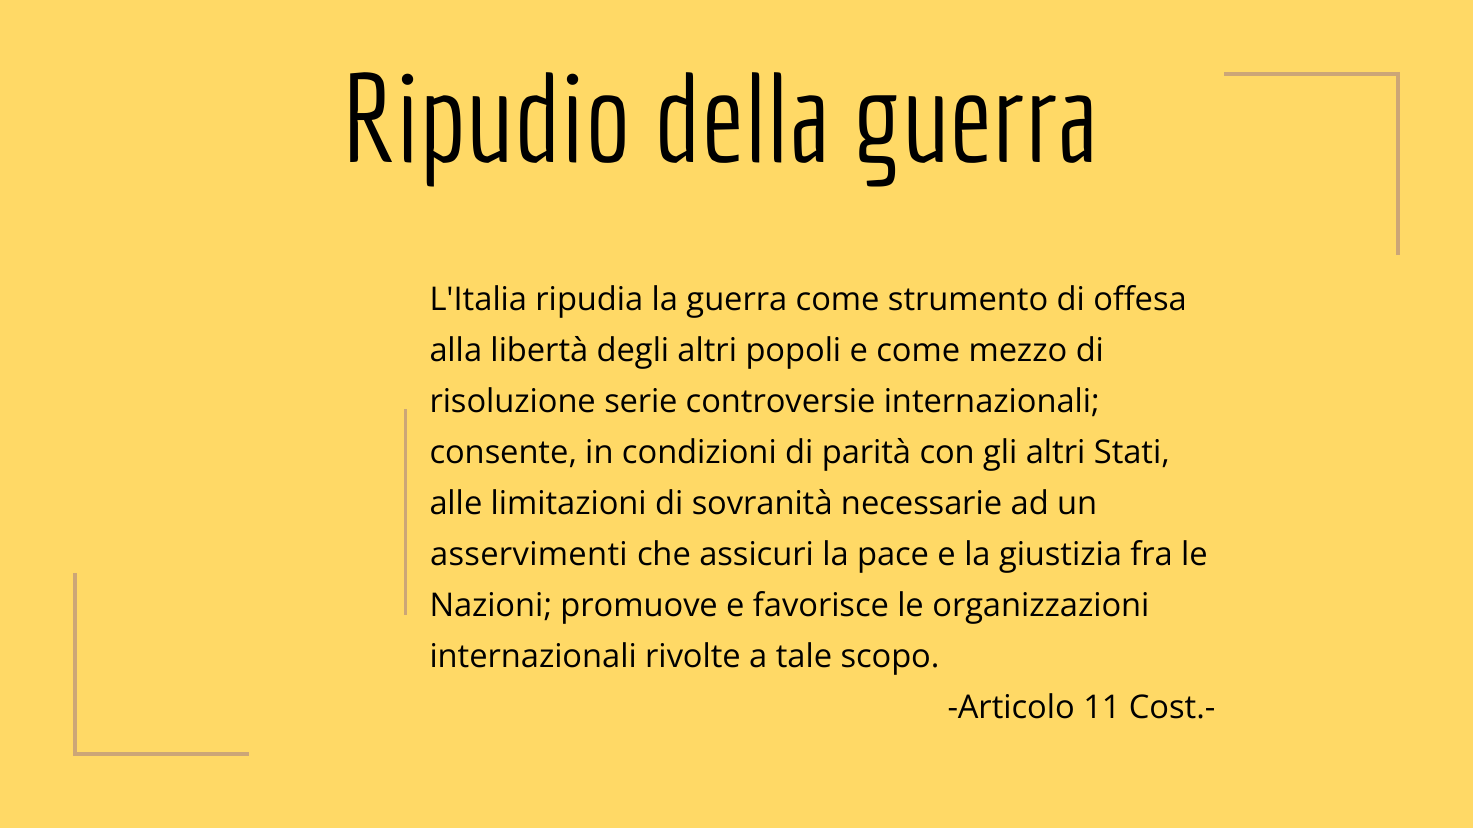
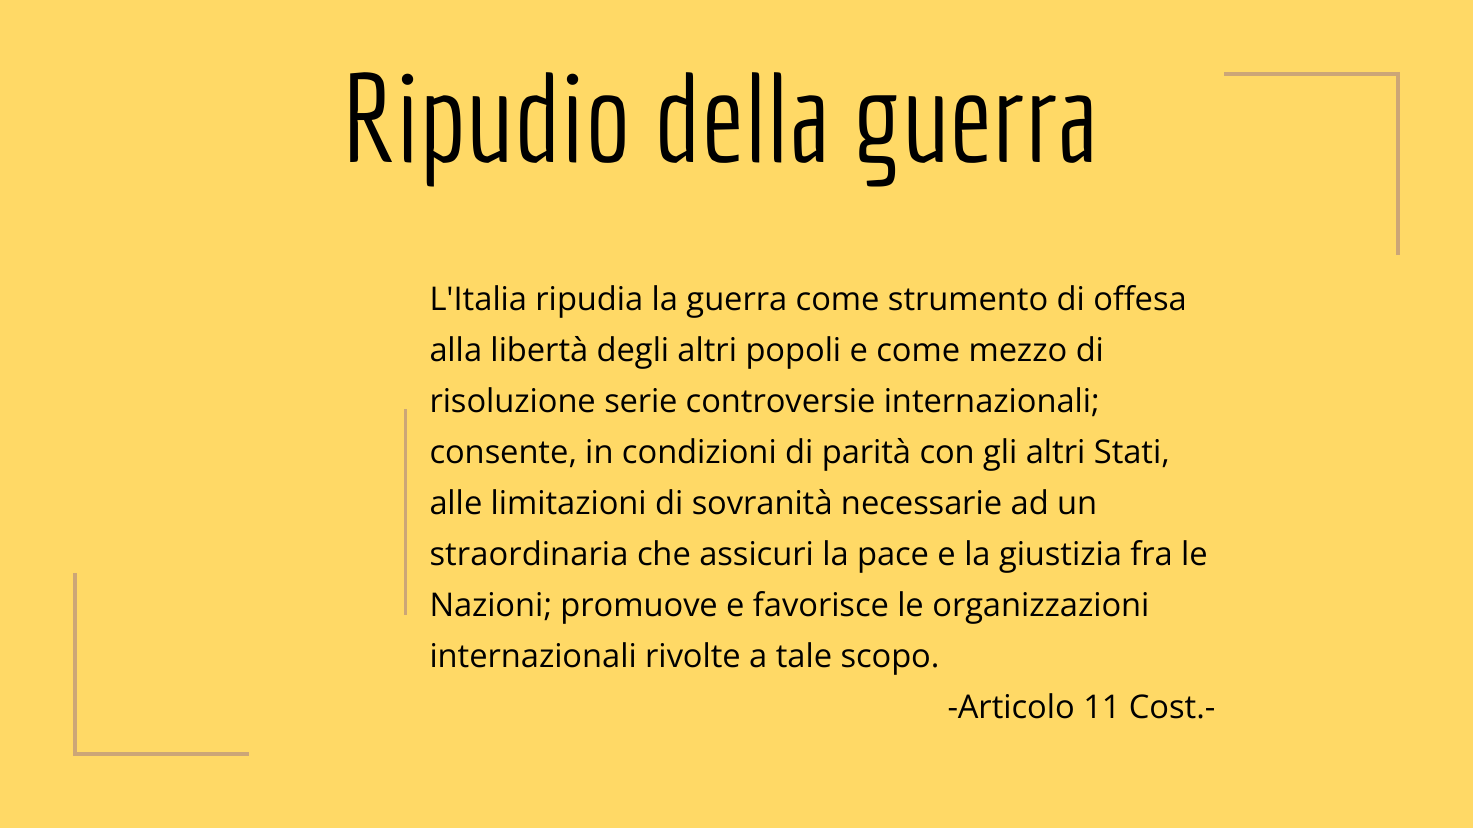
asservimenti: asservimenti -> straordinaria
